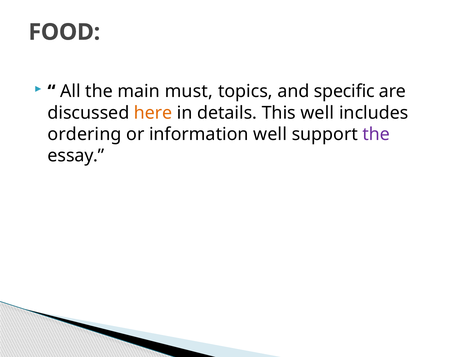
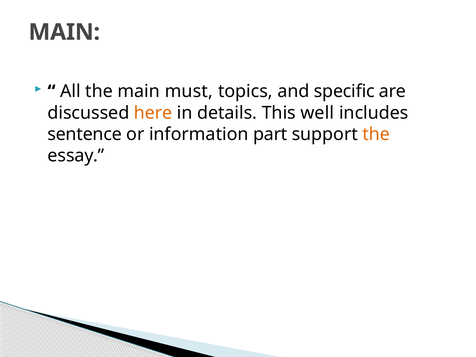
FOOD at (64, 32): FOOD -> MAIN
ordering: ordering -> sentence
information well: well -> part
the at (376, 134) colour: purple -> orange
